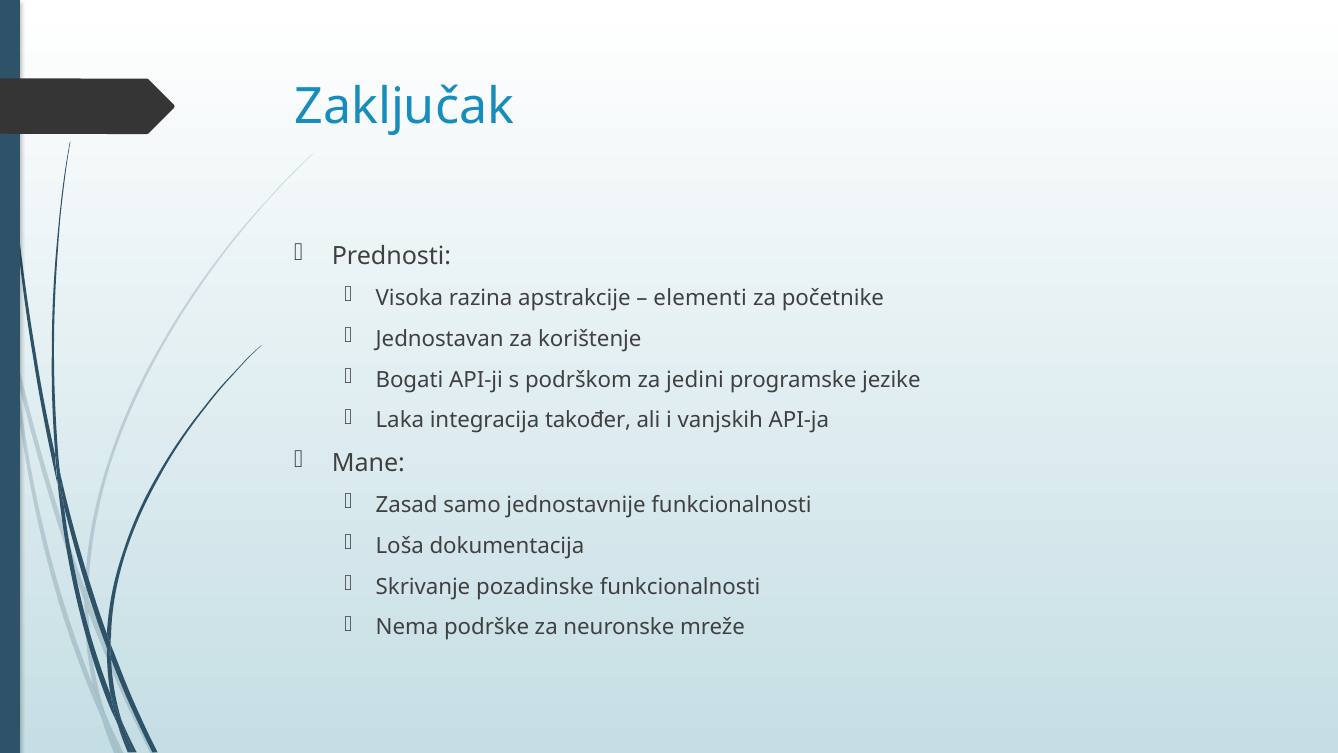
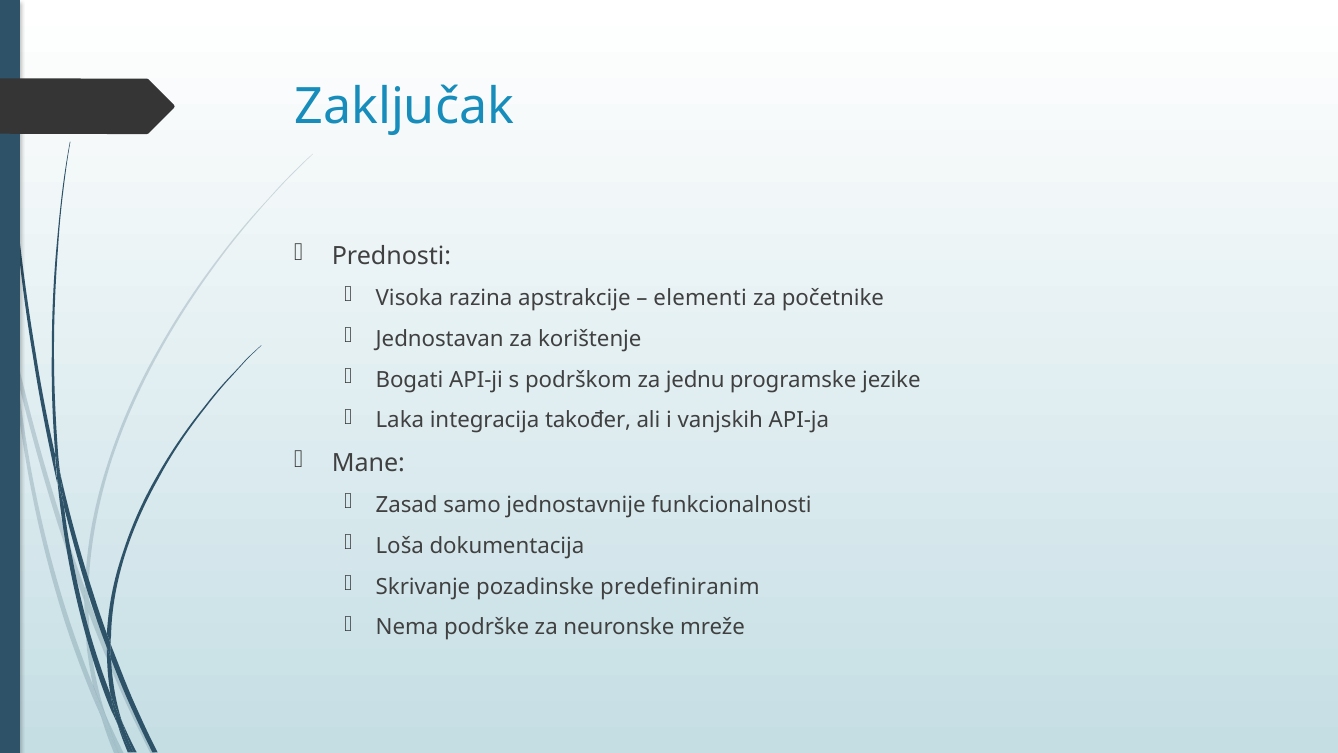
jedini: jedini -> jednu
pozadinske funkcionalnosti: funkcionalnosti -> predefiniranim
